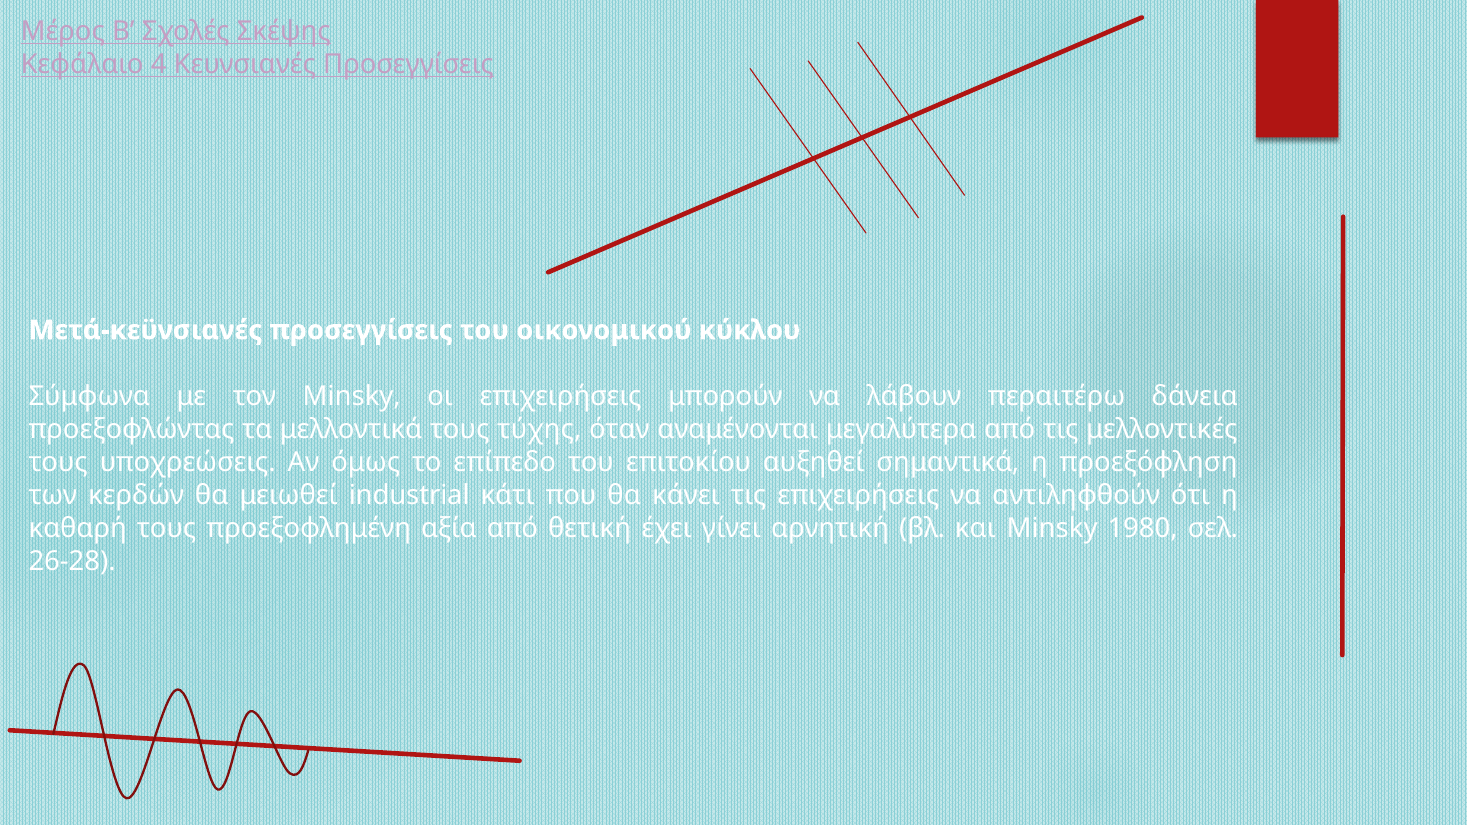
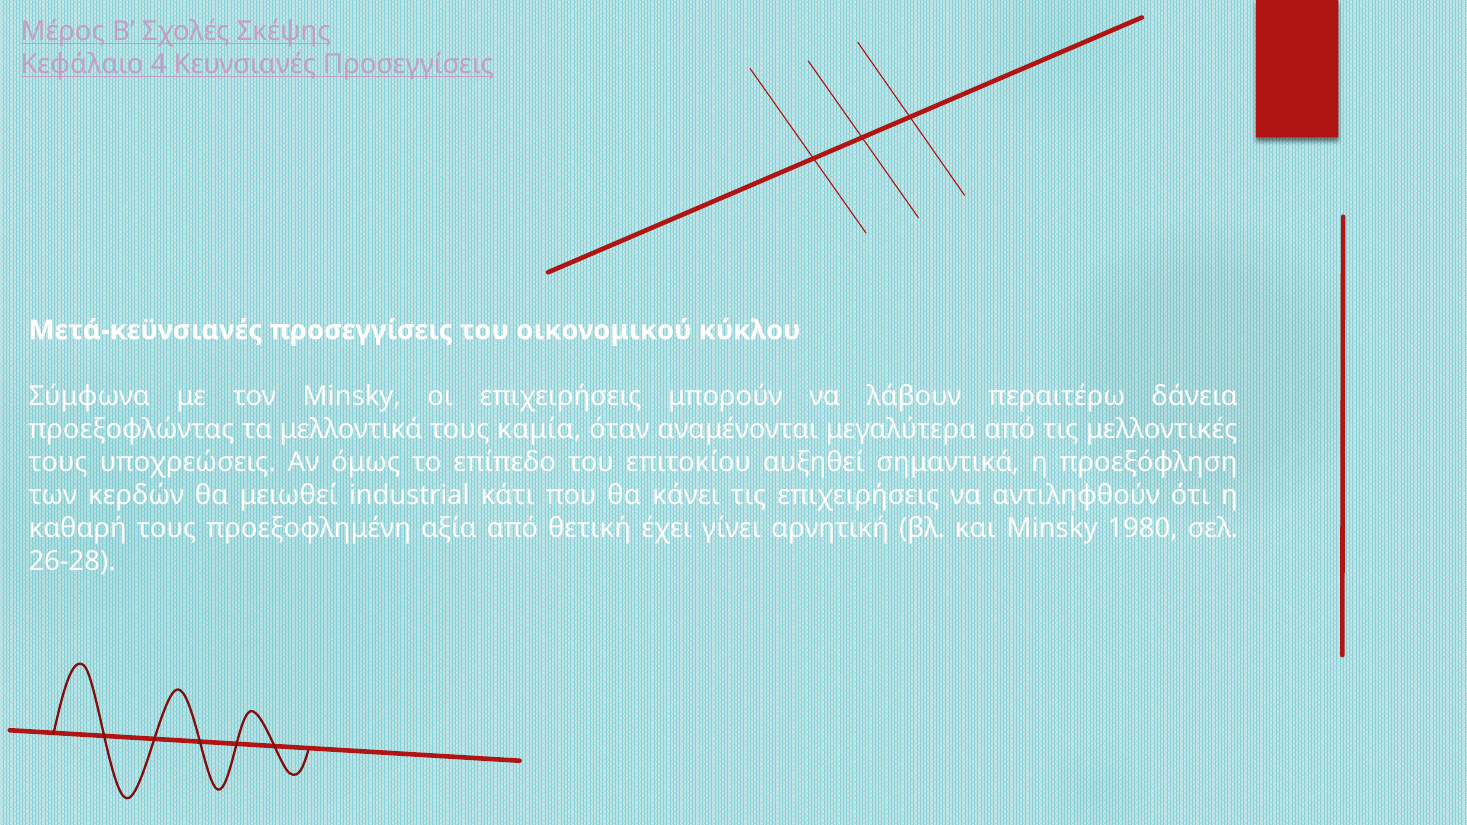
τύχης: τύχης -> καμία
